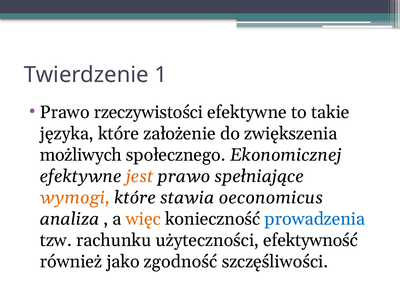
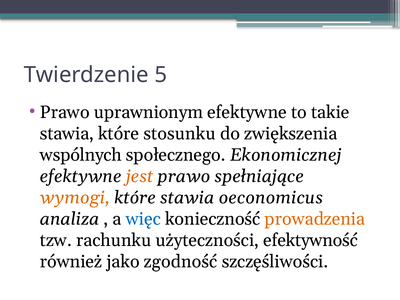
1: 1 -> 5
rzeczywistości: rzeczywistości -> uprawnionym
języka at (67, 134): języka -> stawia
założenie: założenie -> stosunku
możliwych: możliwych -> wspólnych
więc colour: orange -> blue
prowadzenia colour: blue -> orange
